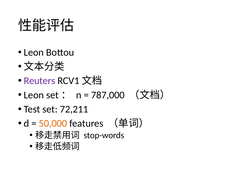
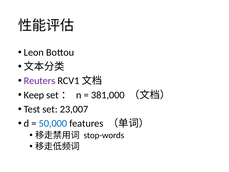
Leon at (34, 95): Leon -> Keep
787,000: 787,000 -> 381,000
72,211: 72,211 -> 23,007
50,000 colour: orange -> blue
